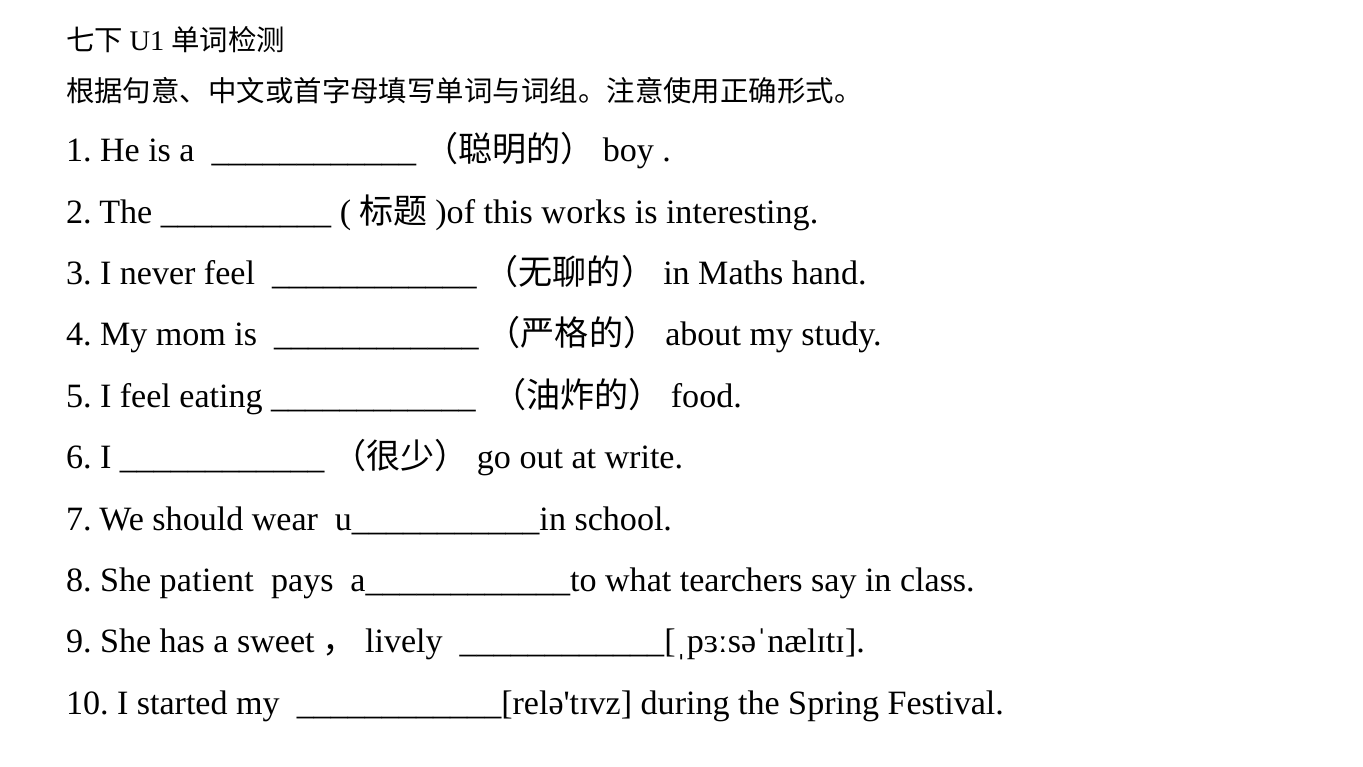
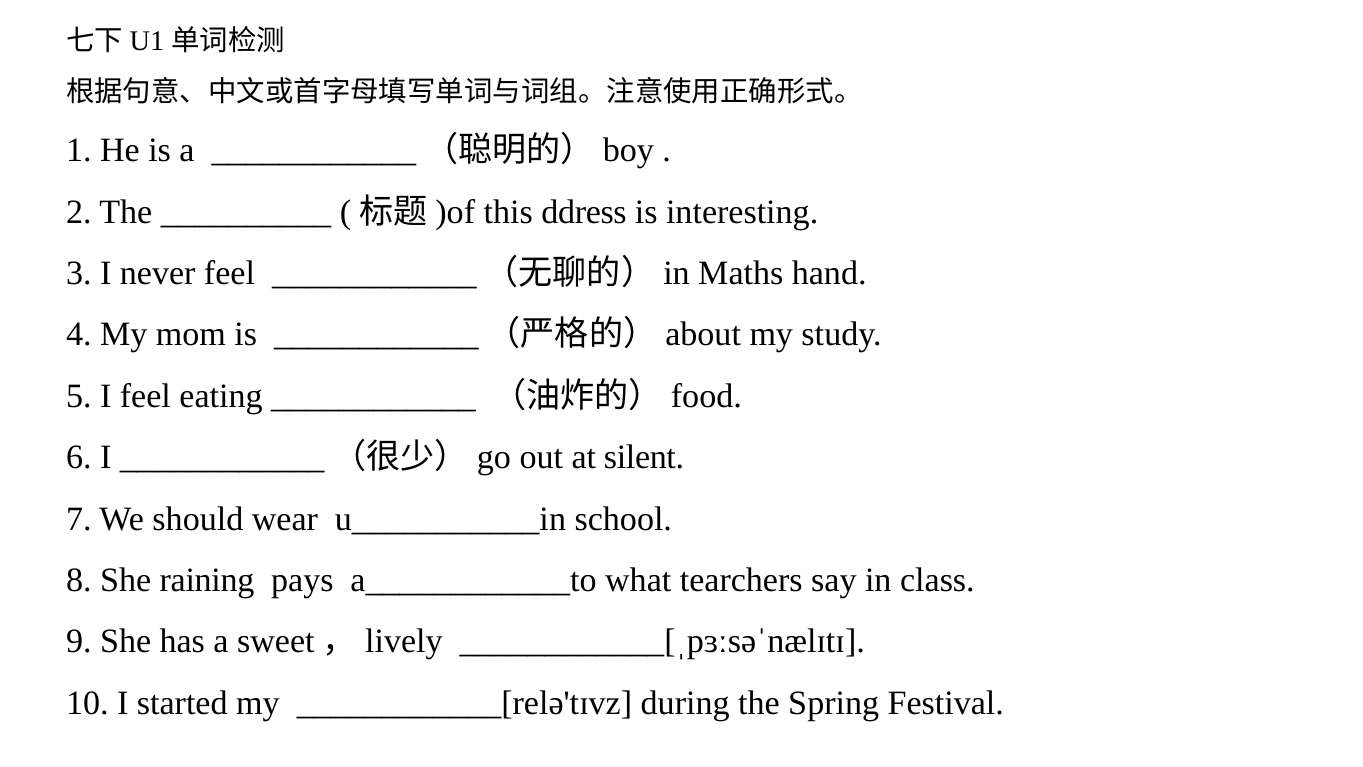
works: works -> ddress
write: write -> silent
patient: patient -> raining
